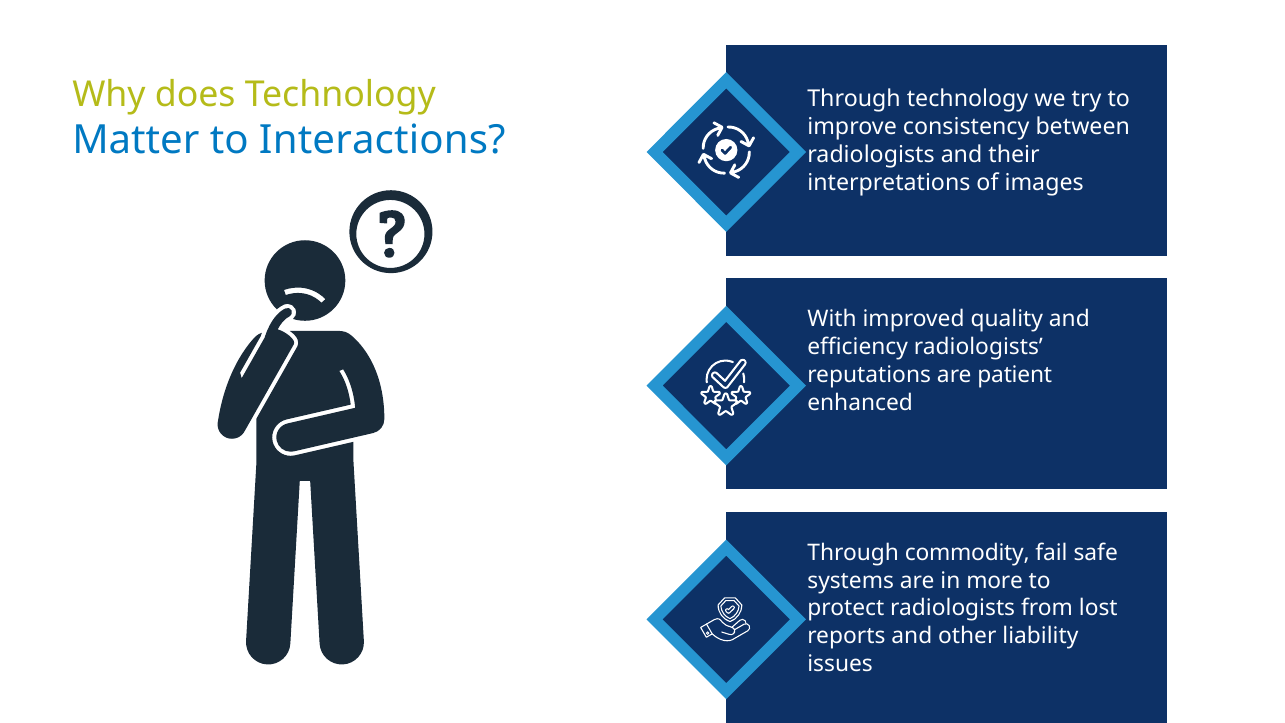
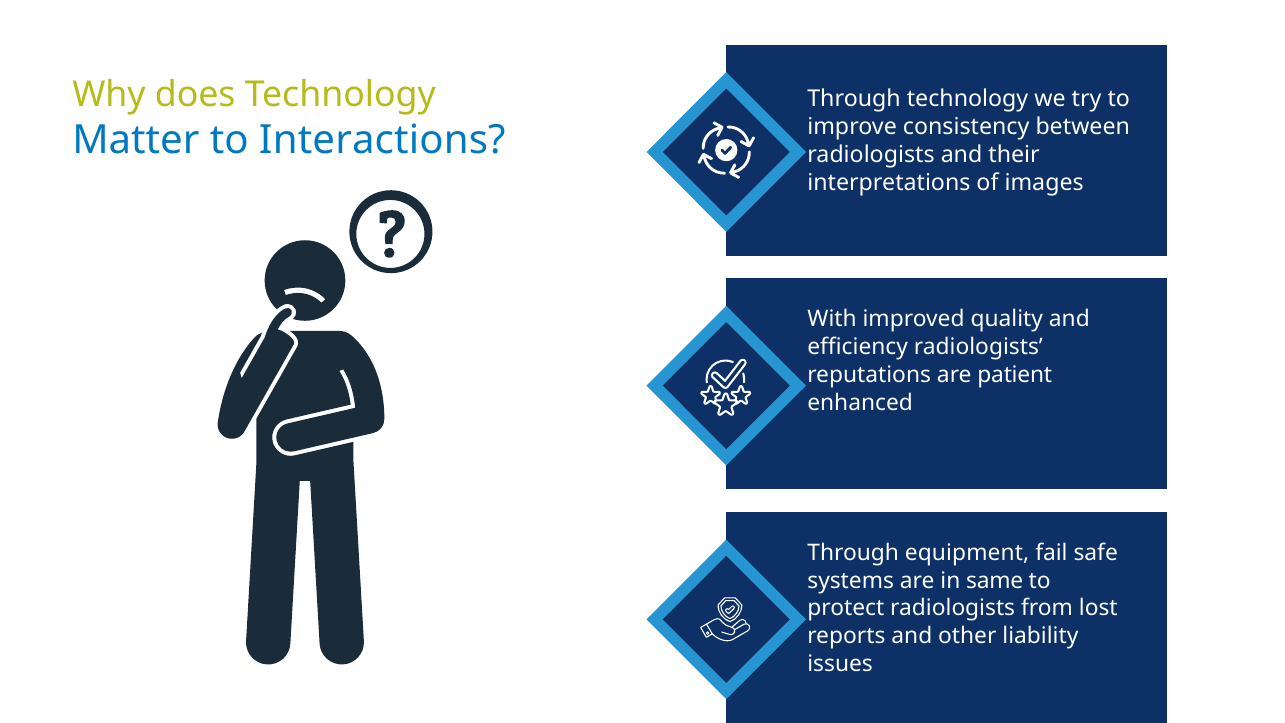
commodity: commodity -> equipment
more: more -> same
